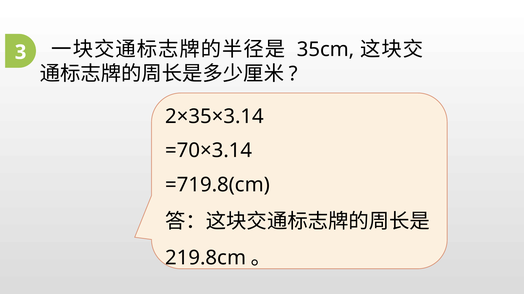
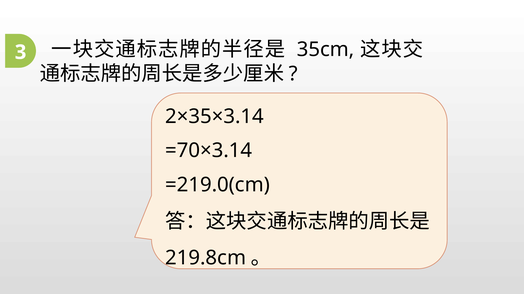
=719.8(cm: =719.8(cm -> =219.0(cm
